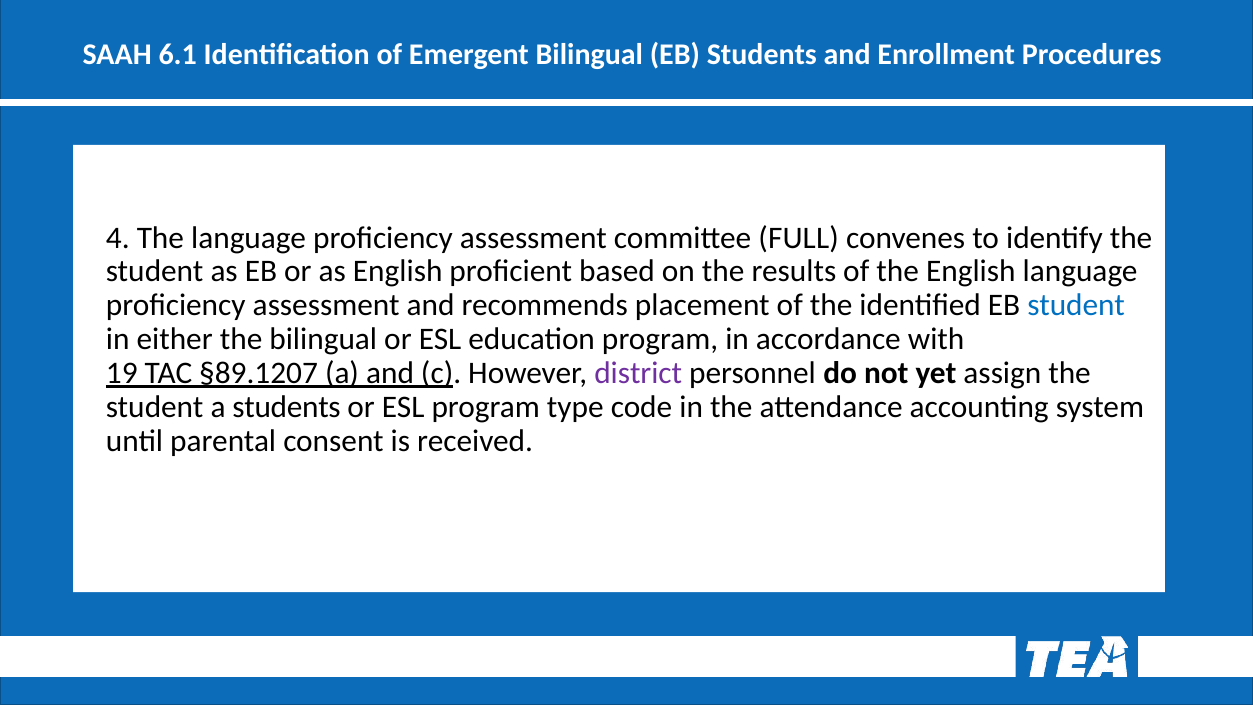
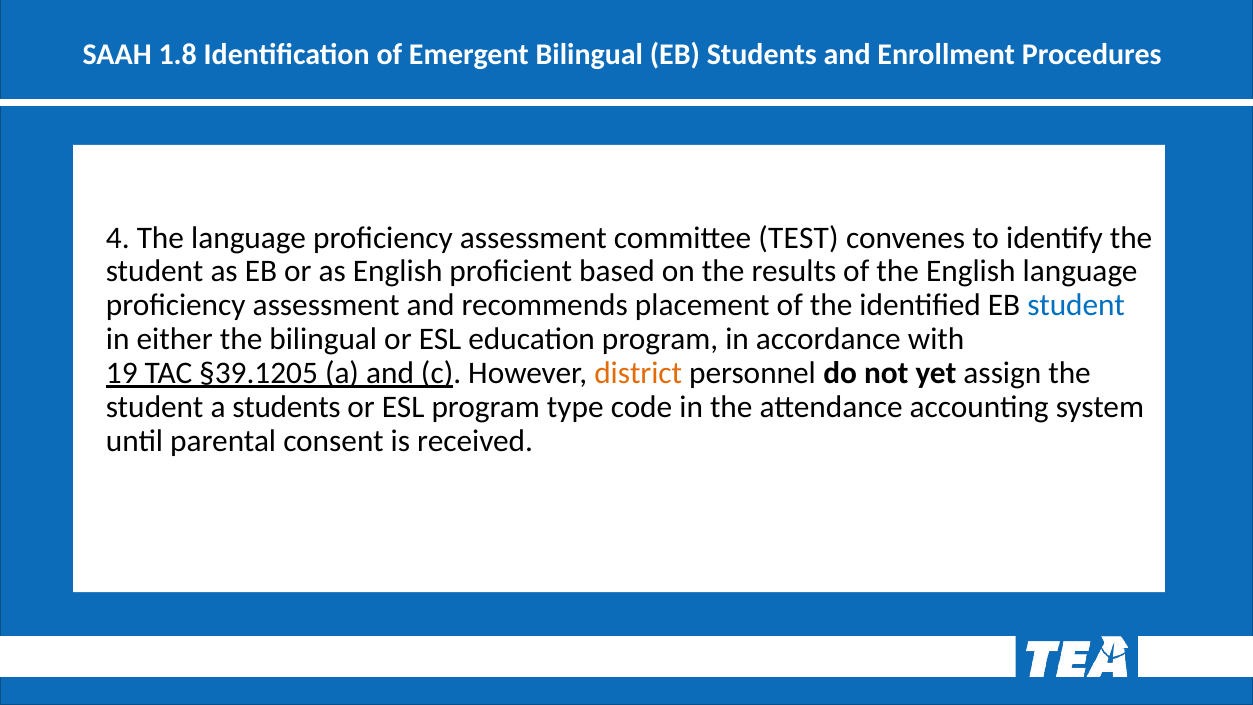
6.1: 6.1 -> 1.8
FULL: FULL -> TEST
§89.1207: §89.1207 -> §39.1205
district colour: purple -> orange
